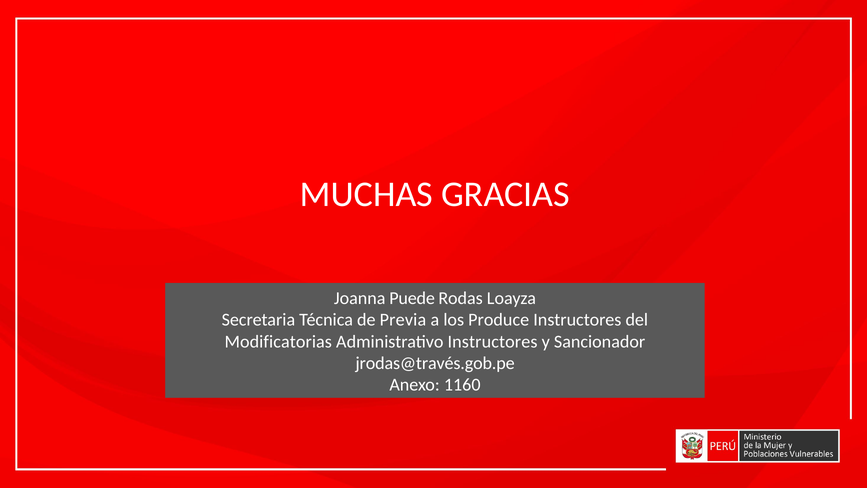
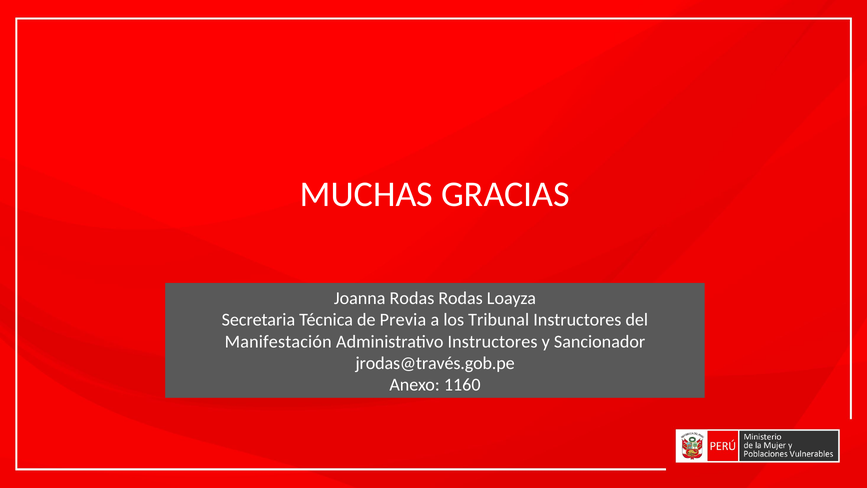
Joanna Puede: Puede -> Rodas
Produce: Produce -> Tribunal
Modificatorias: Modificatorias -> Manifestación
